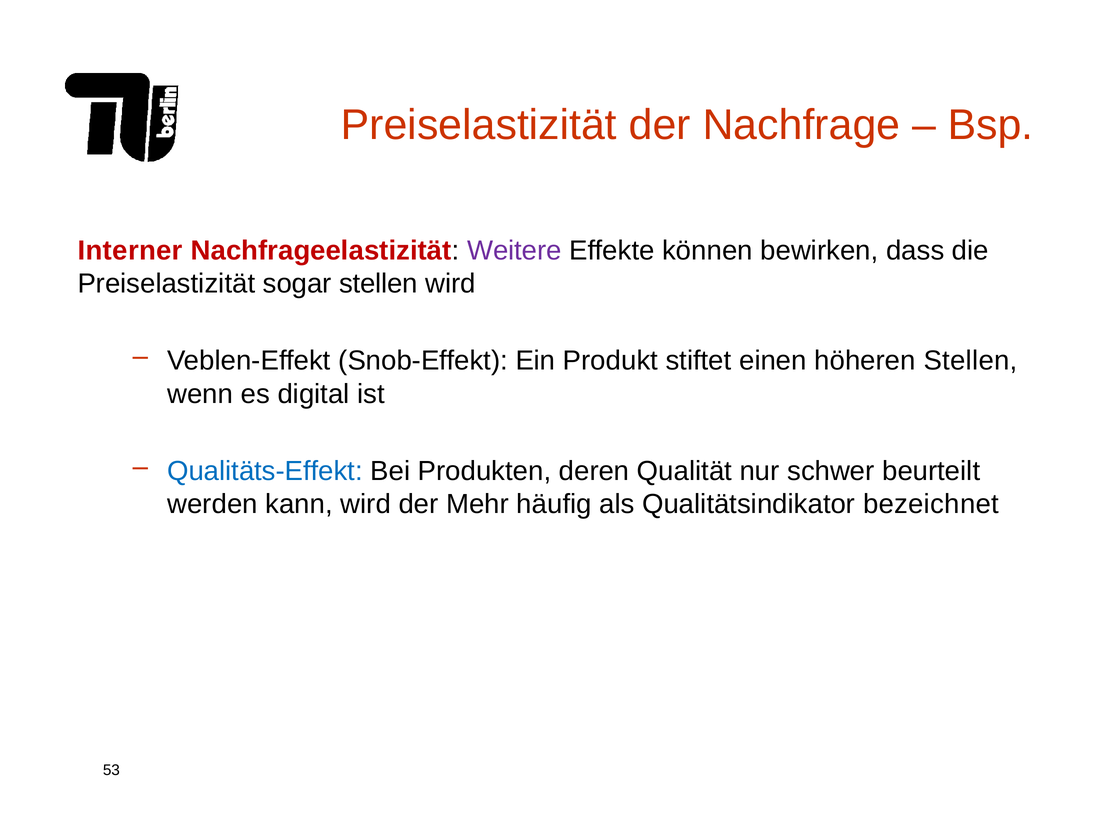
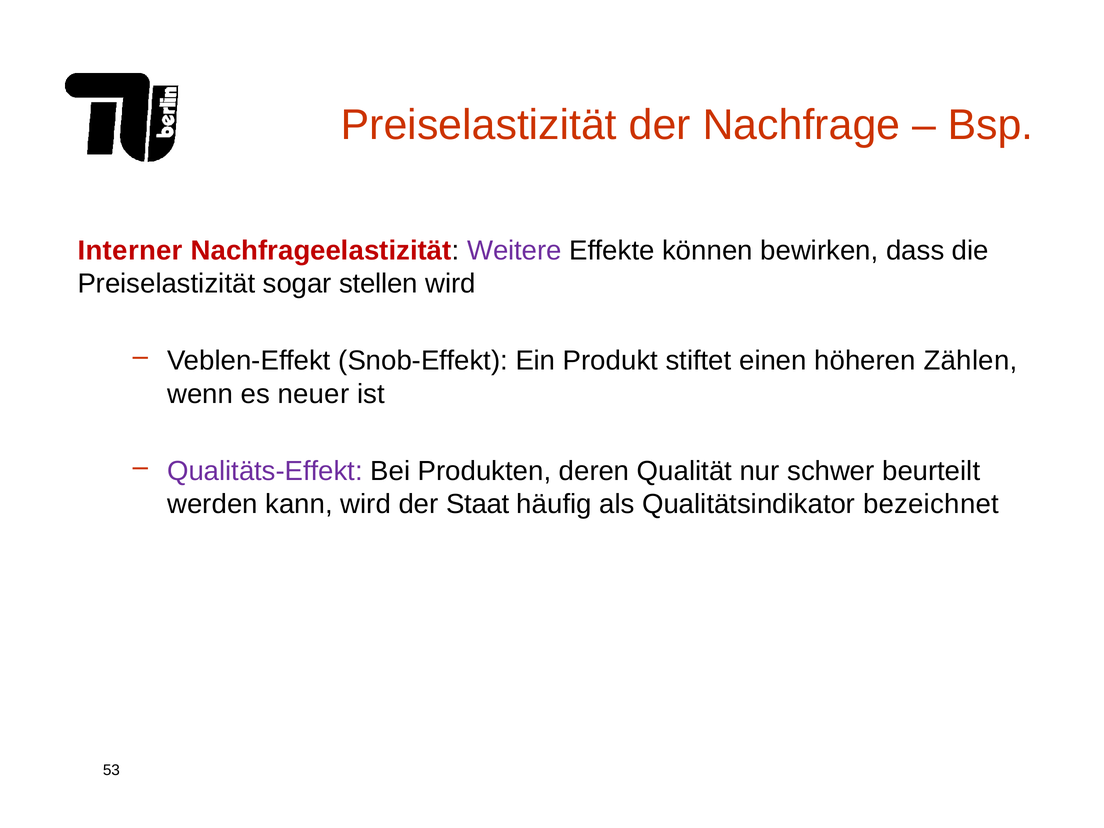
höheren Stellen: Stellen -> Zählen
digital: digital -> neuer
Qualitäts-Effekt colour: blue -> purple
Mehr: Mehr -> Staat
